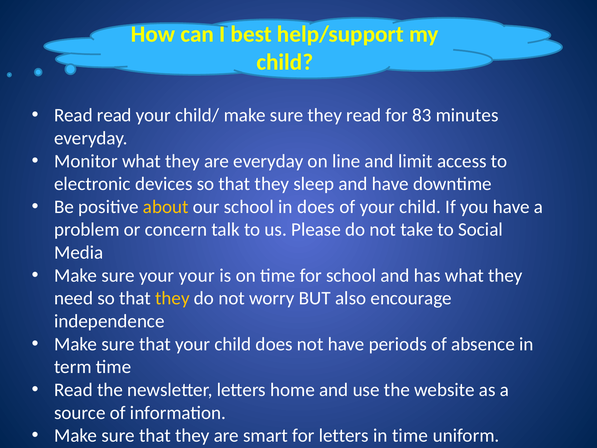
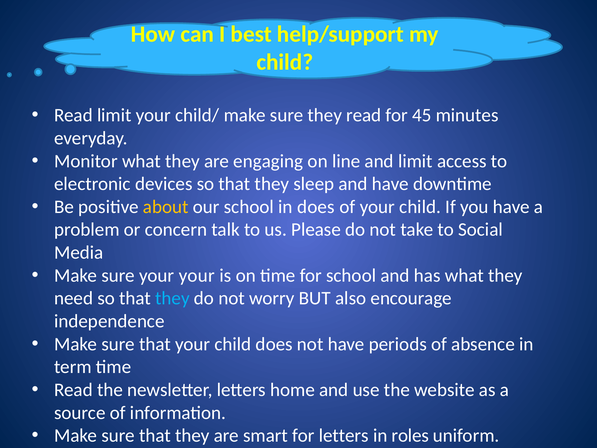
Read read: read -> limit
83: 83 -> 45
are everyday: everyday -> engaging
they at (172, 298) colour: yellow -> light blue
in time: time -> roles
